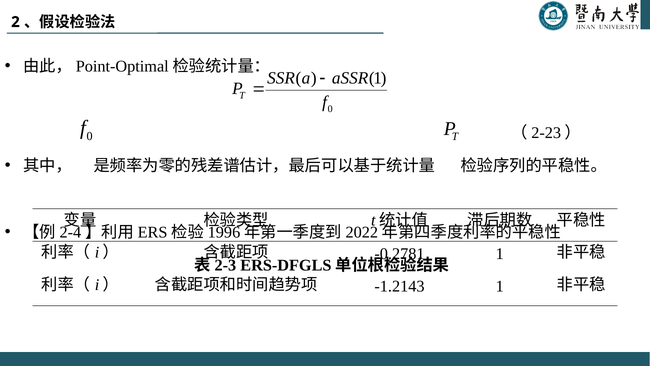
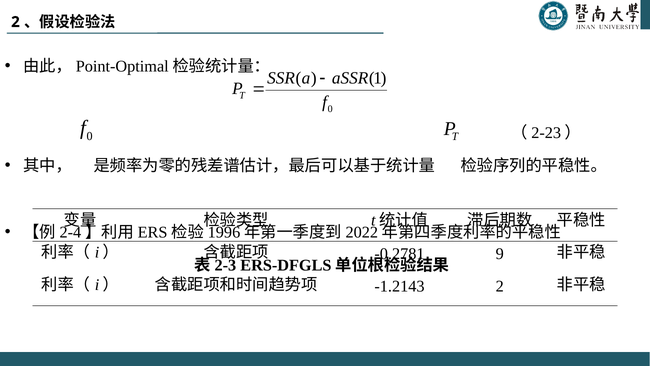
-0.2781 1: 1 -> 9
-1.2143 1: 1 -> 2
